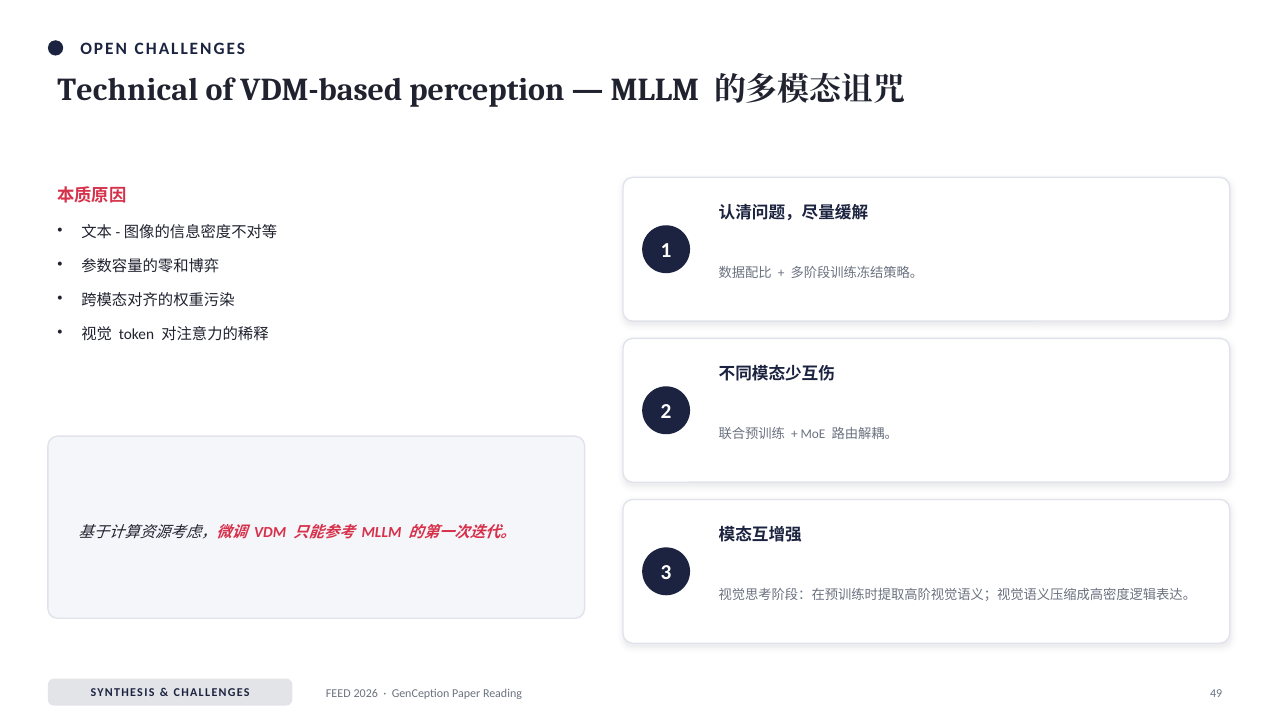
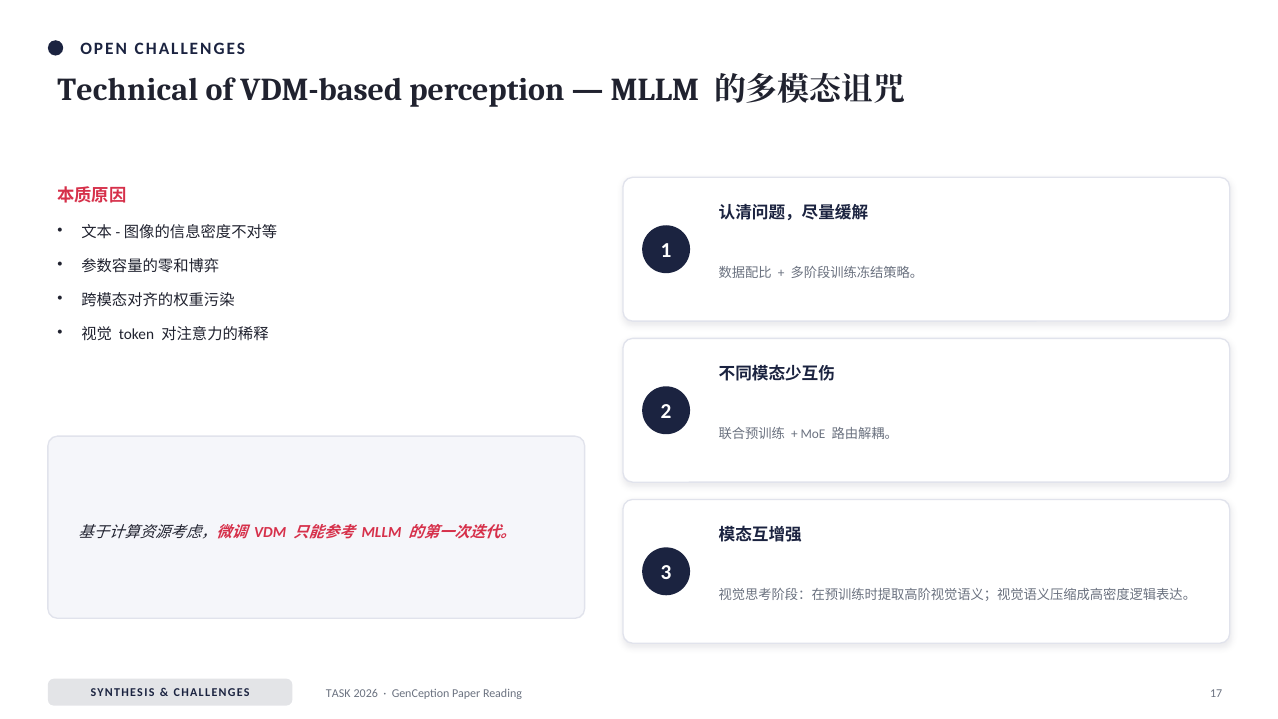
FEED: FEED -> TASK
49: 49 -> 17
